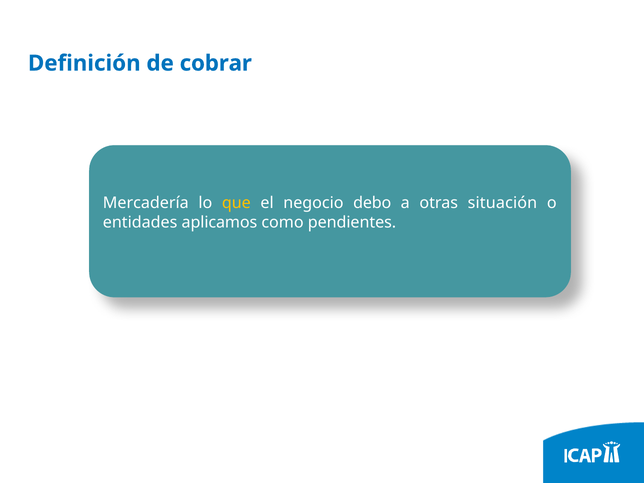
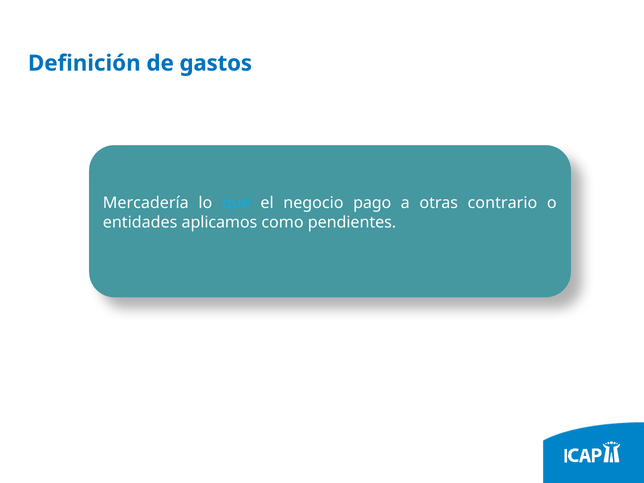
cobrar: cobrar -> gastos
que colour: yellow -> light blue
debo: debo -> pago
situación: situación -> contrario
